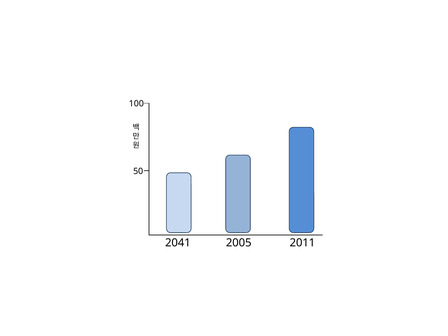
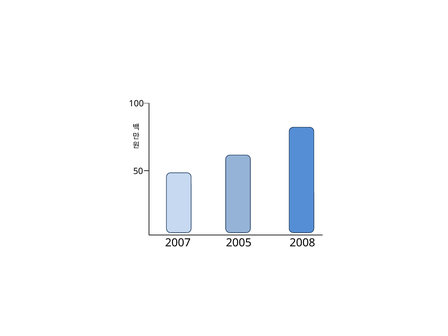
2041: 2041 -> 2007
2011: 2011 -> 2008
